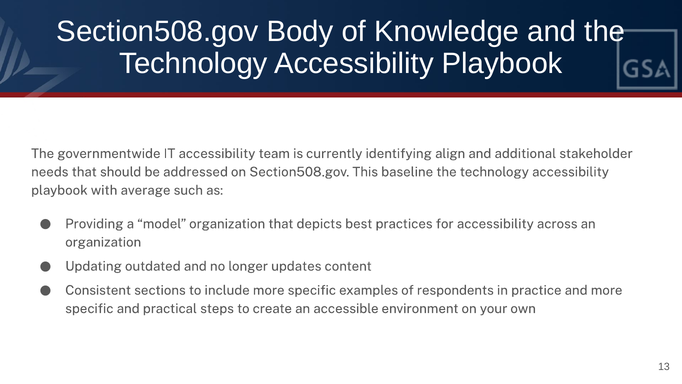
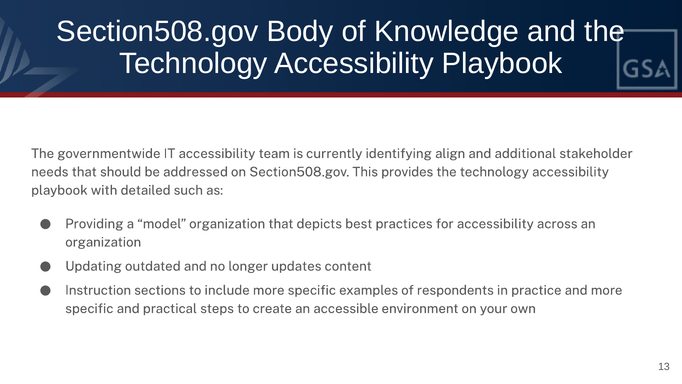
baseline: baseline -> provides
average: average -> detailed
Consistent: Consistent -> Instruction
